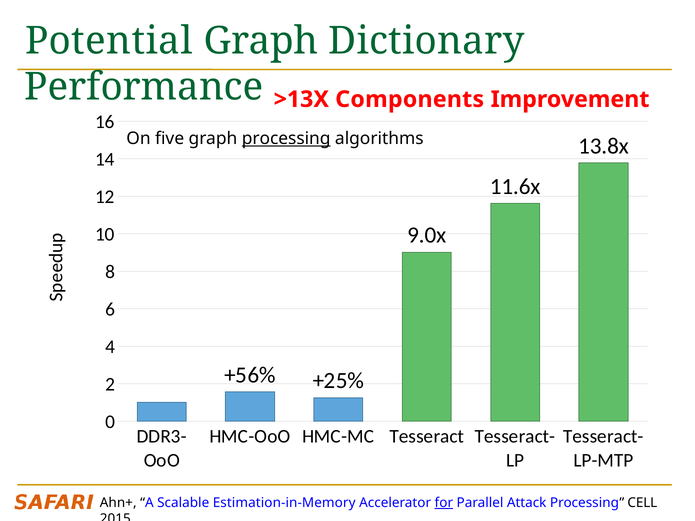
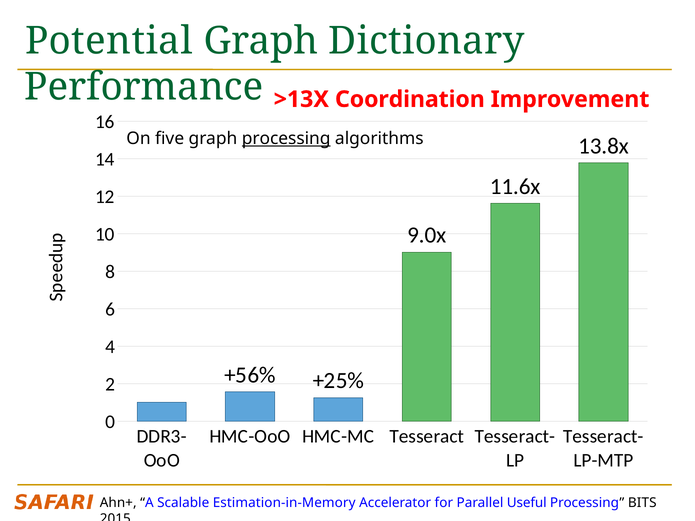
Components: Components -> Coordination
for underline: present -> none
Attack: Attack -> Useful
CELL: CELL -> BITS
